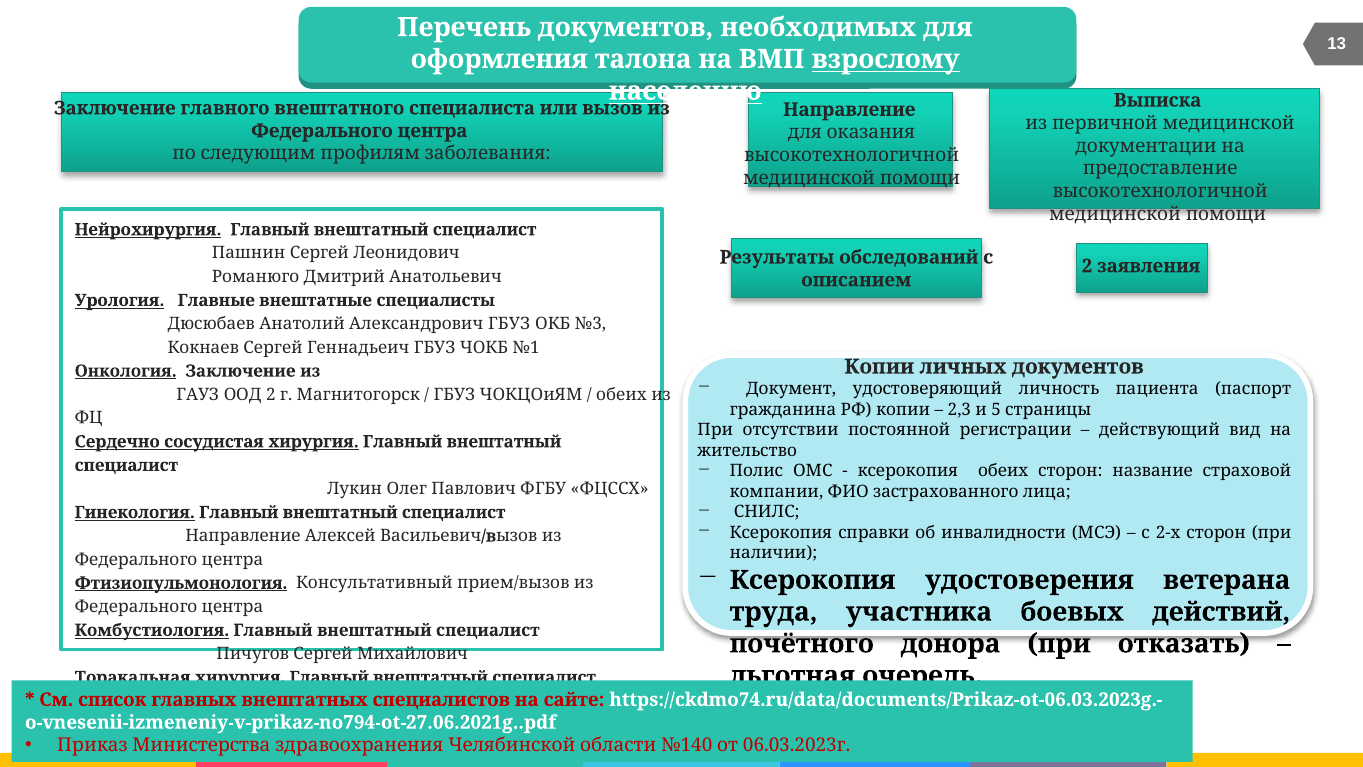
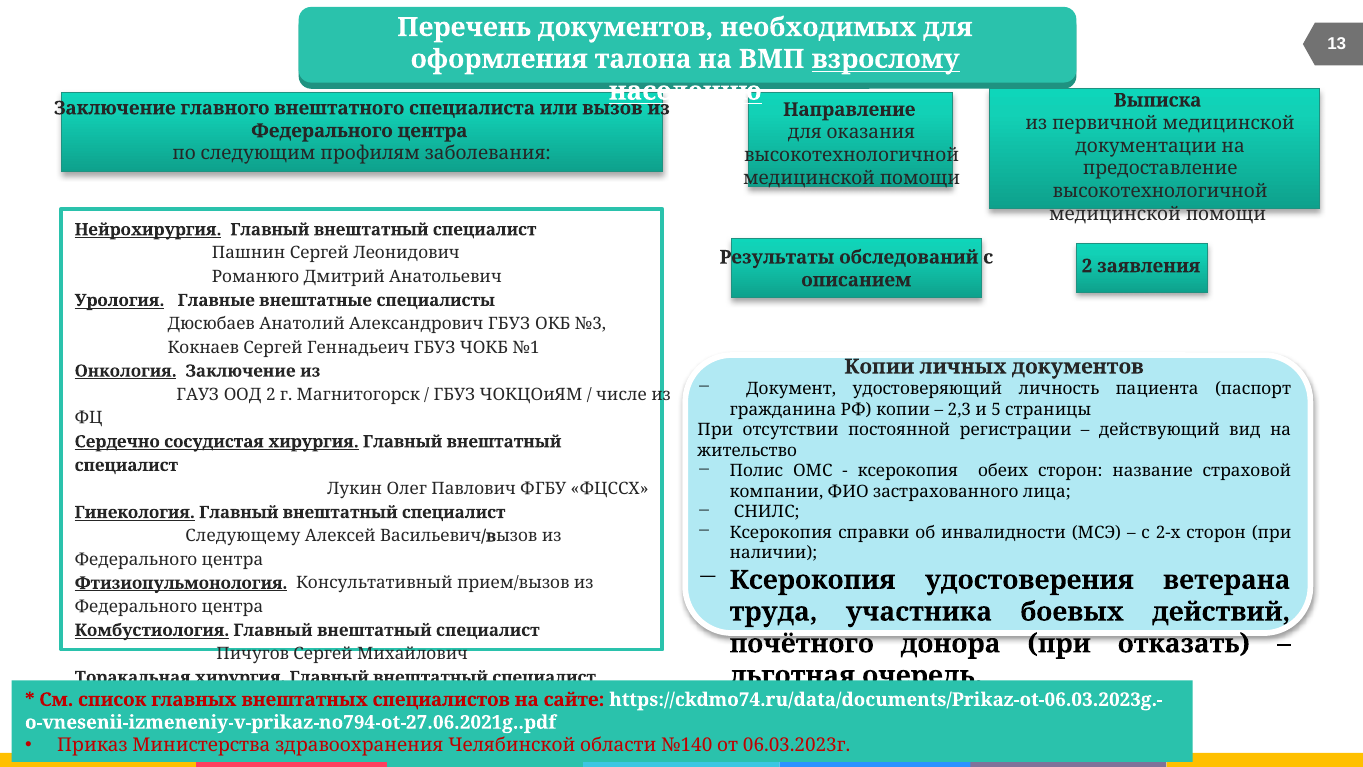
обеих at (621, 394): обеих -> числе
Направление at (243, 536): Направление -> Следующему
